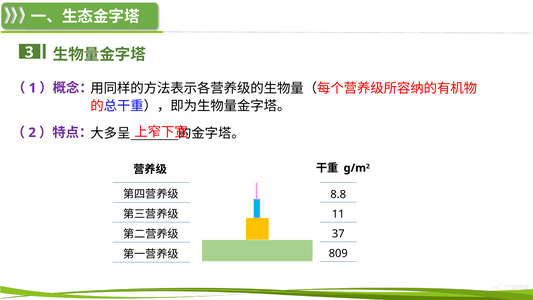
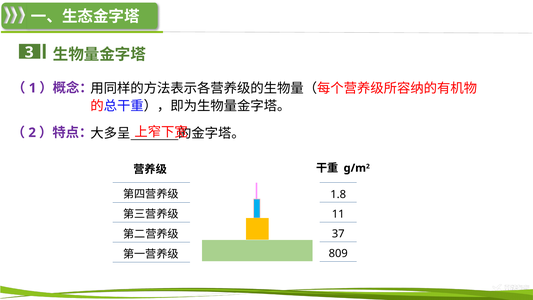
8.8: 8.8 -> 1.8
